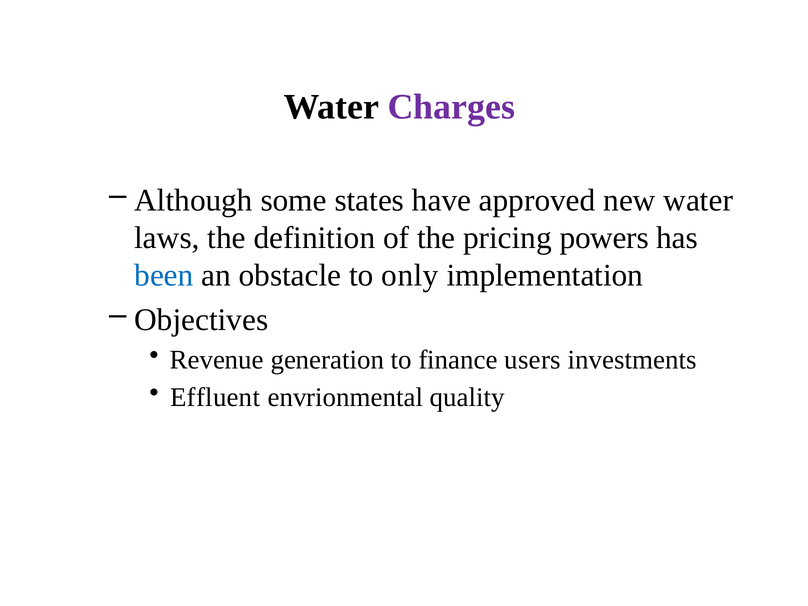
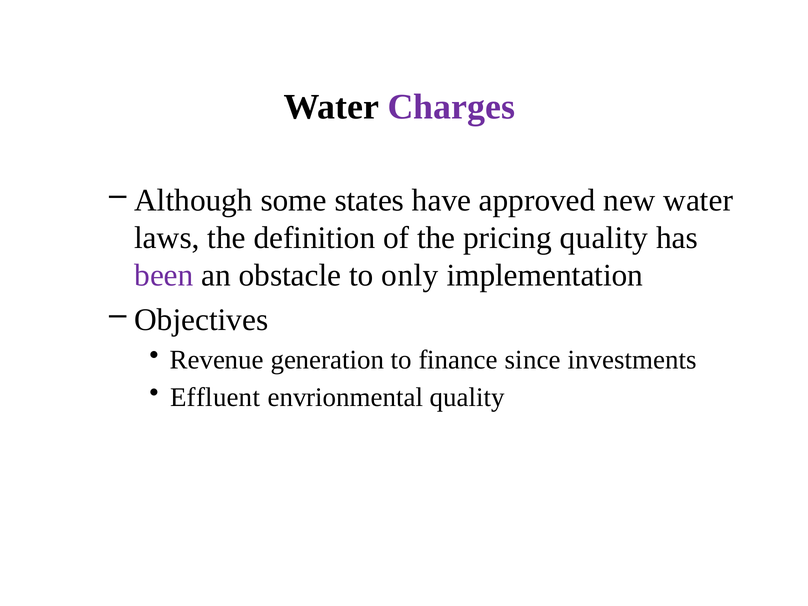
pricing powers: powers -> quality
been colour: blue -> purple
users: users -> since
